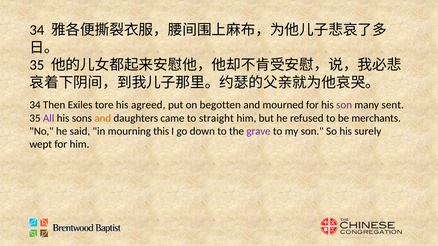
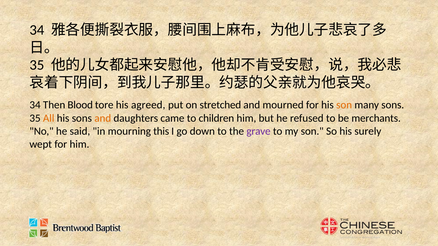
Exiles: Exiles -> Blood
begotten: begotten -> stretched
son at (344, 105) colour: purple -> orange
many sent: sent -> sons
All colour: purple -> orange
straight: straight -> children
